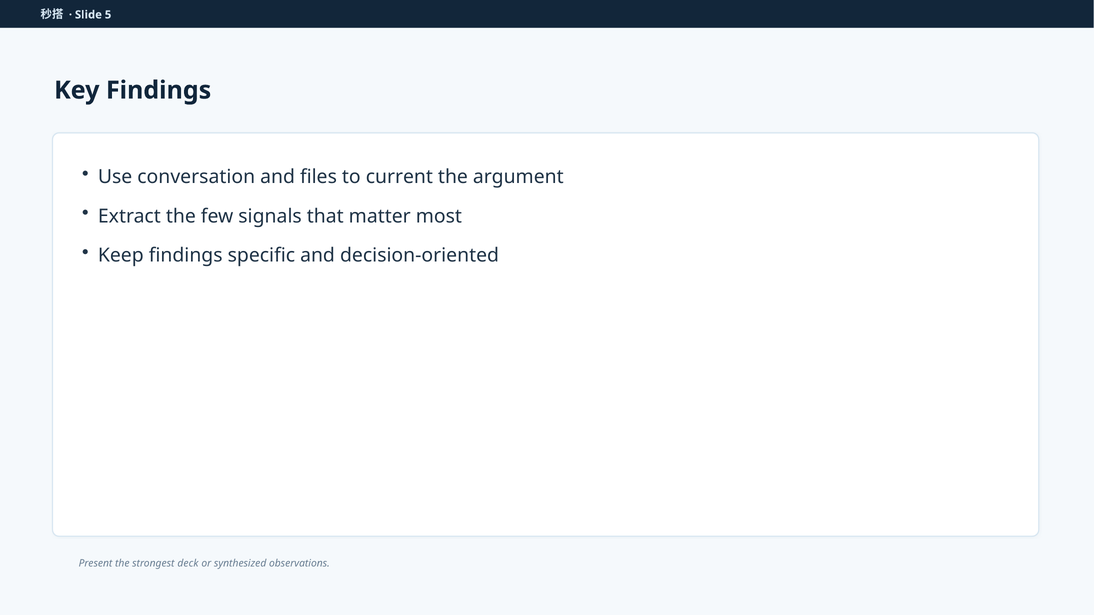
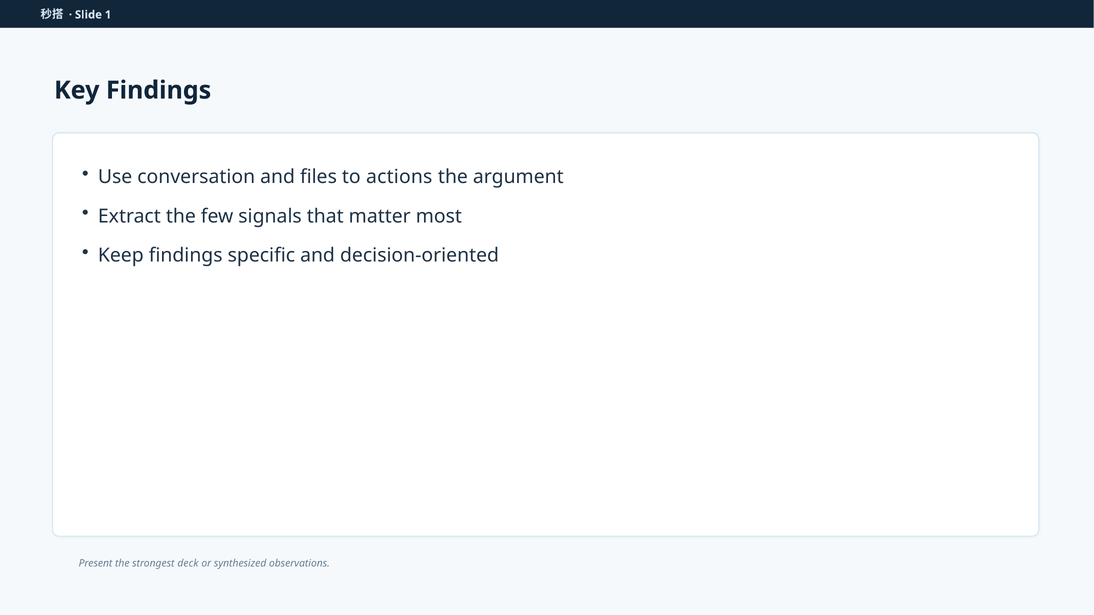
5: 5 -> 1
current: current -> actions
